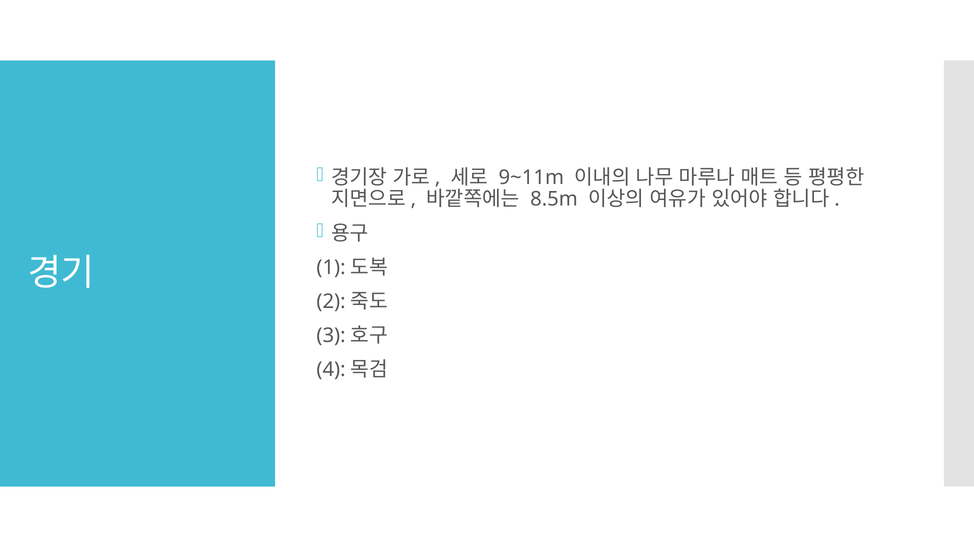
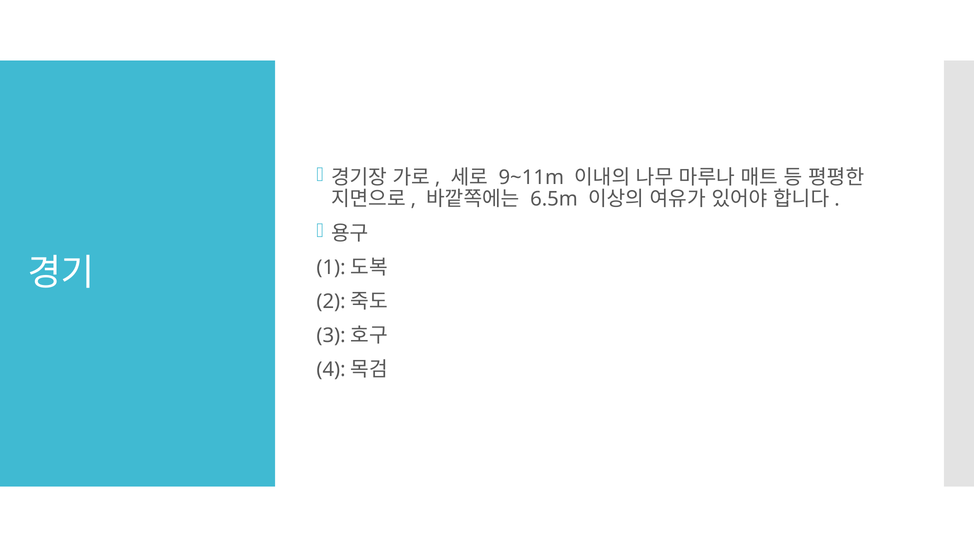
8.5m: 8.5m -> 6.5m
